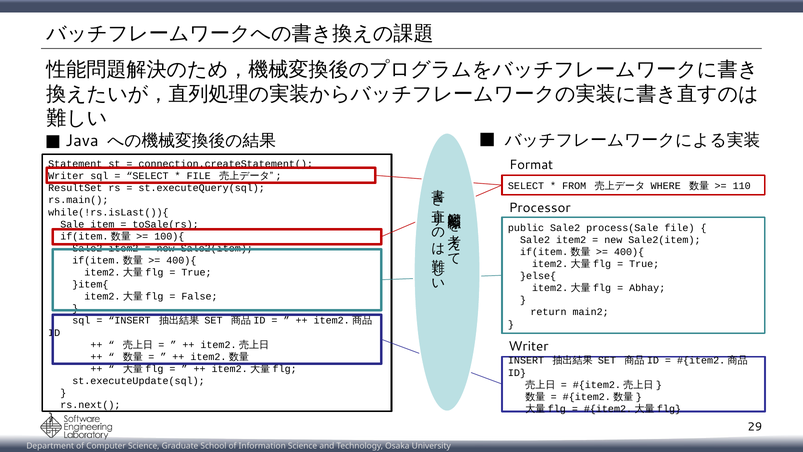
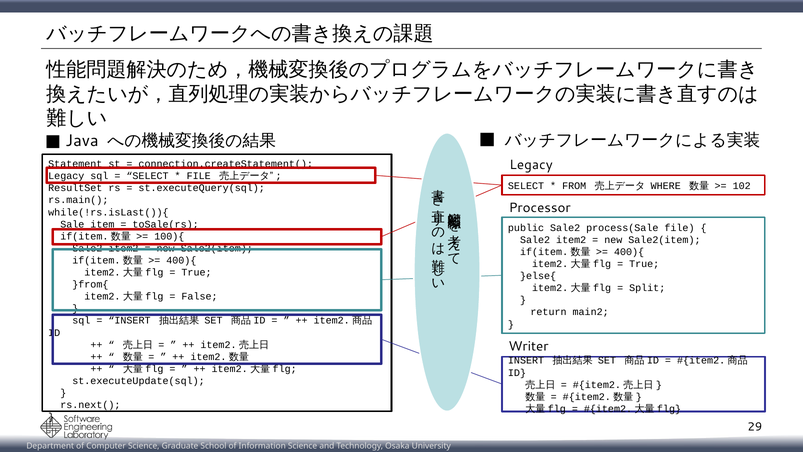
Format at (531, 165): Format -> Legacy
Writer at (66, 176): Writer -> Legacy
110: 110 -> 102
}item{: }item{ -> }from{
Abhay: Abhay -> Split
